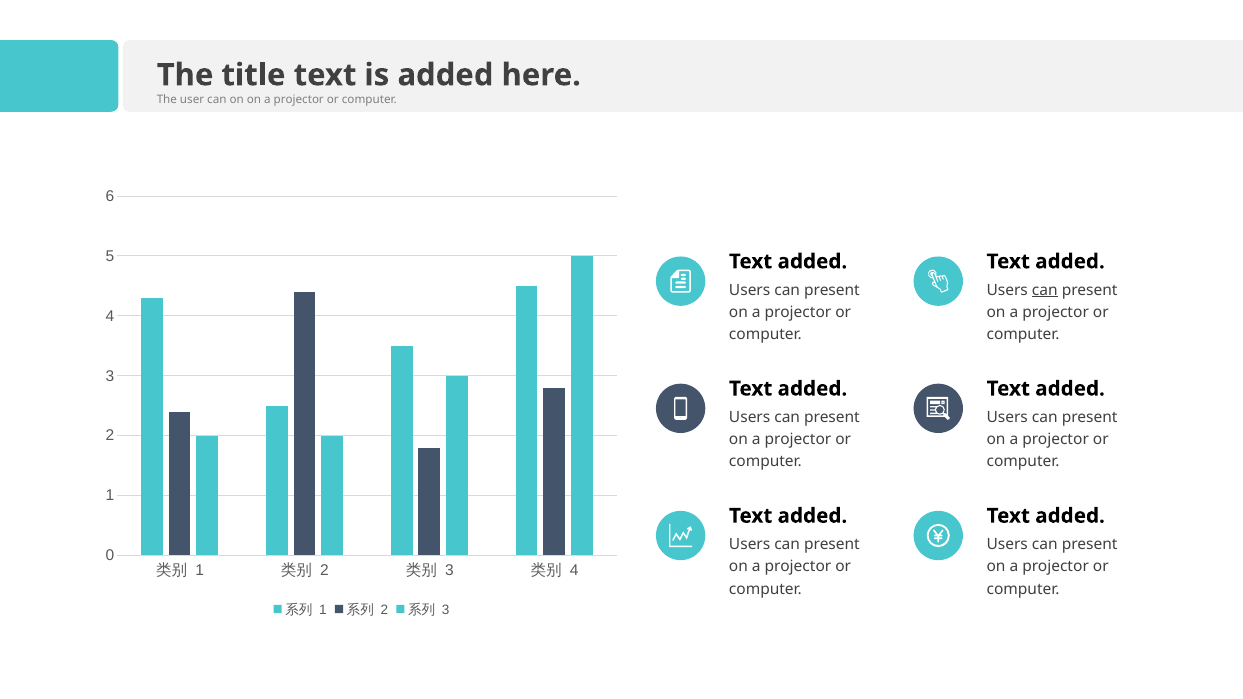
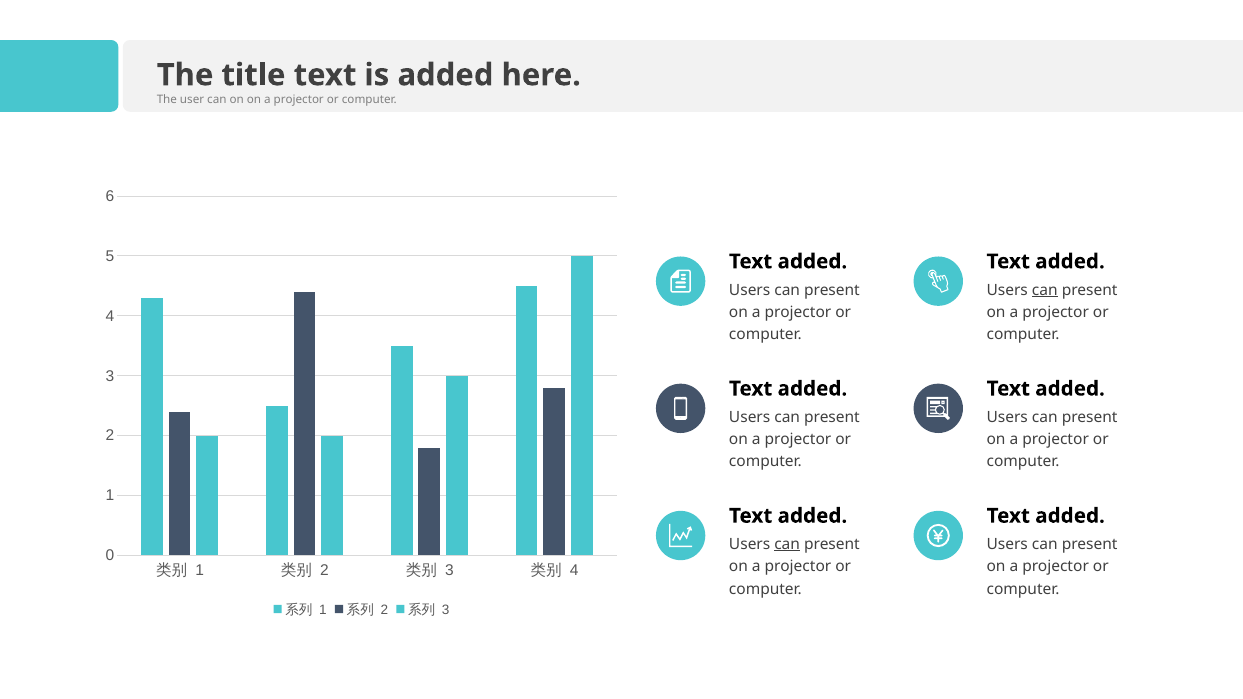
can at (787, 544) underline: none -> present
